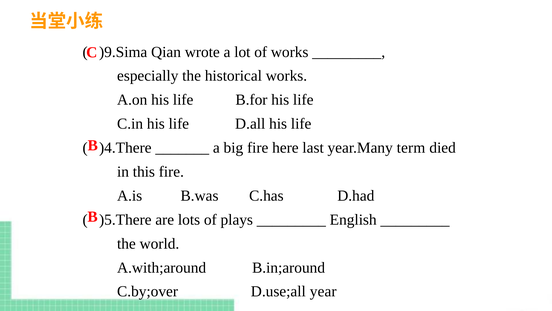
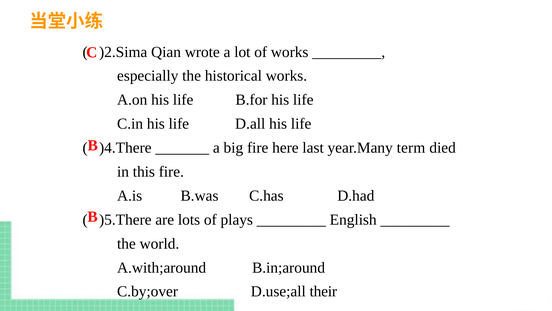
)9.Sima: )9.Sima -> )2.Sima
year: year -> their
